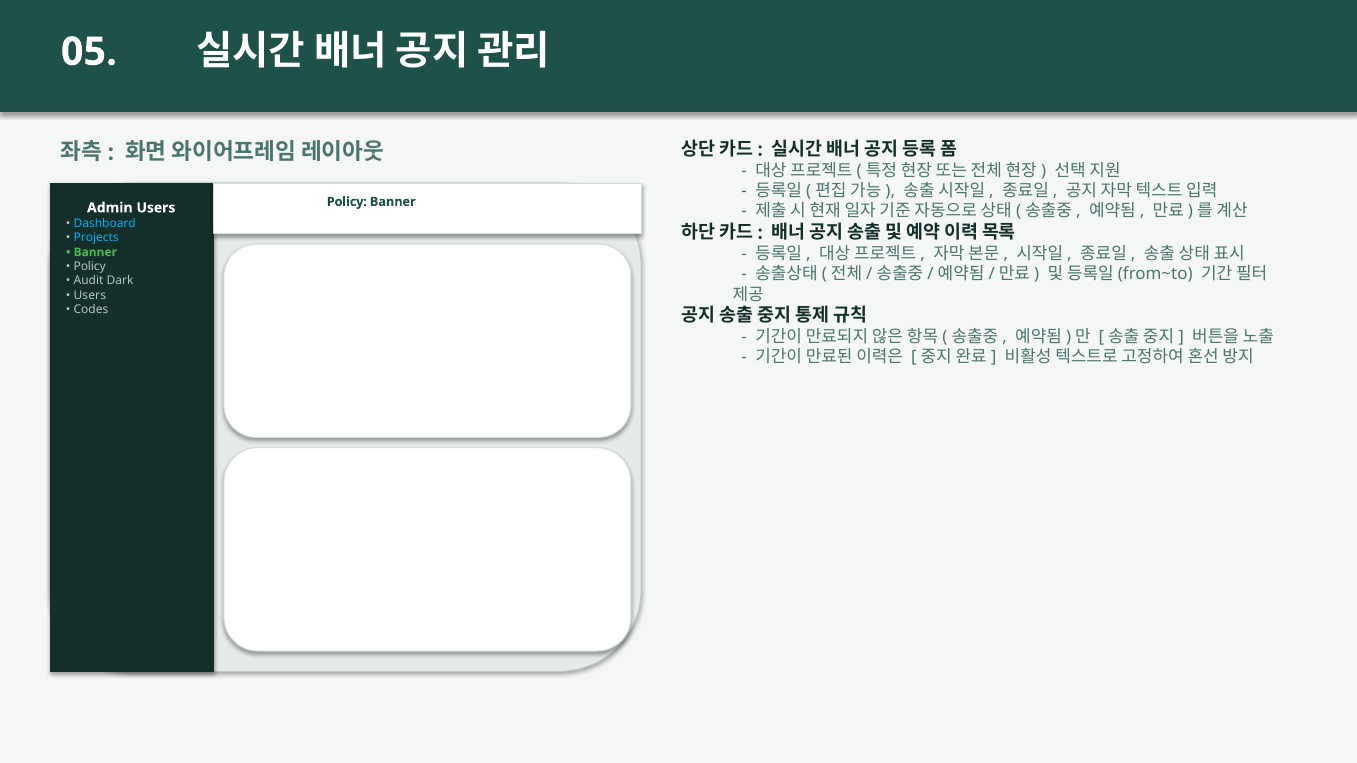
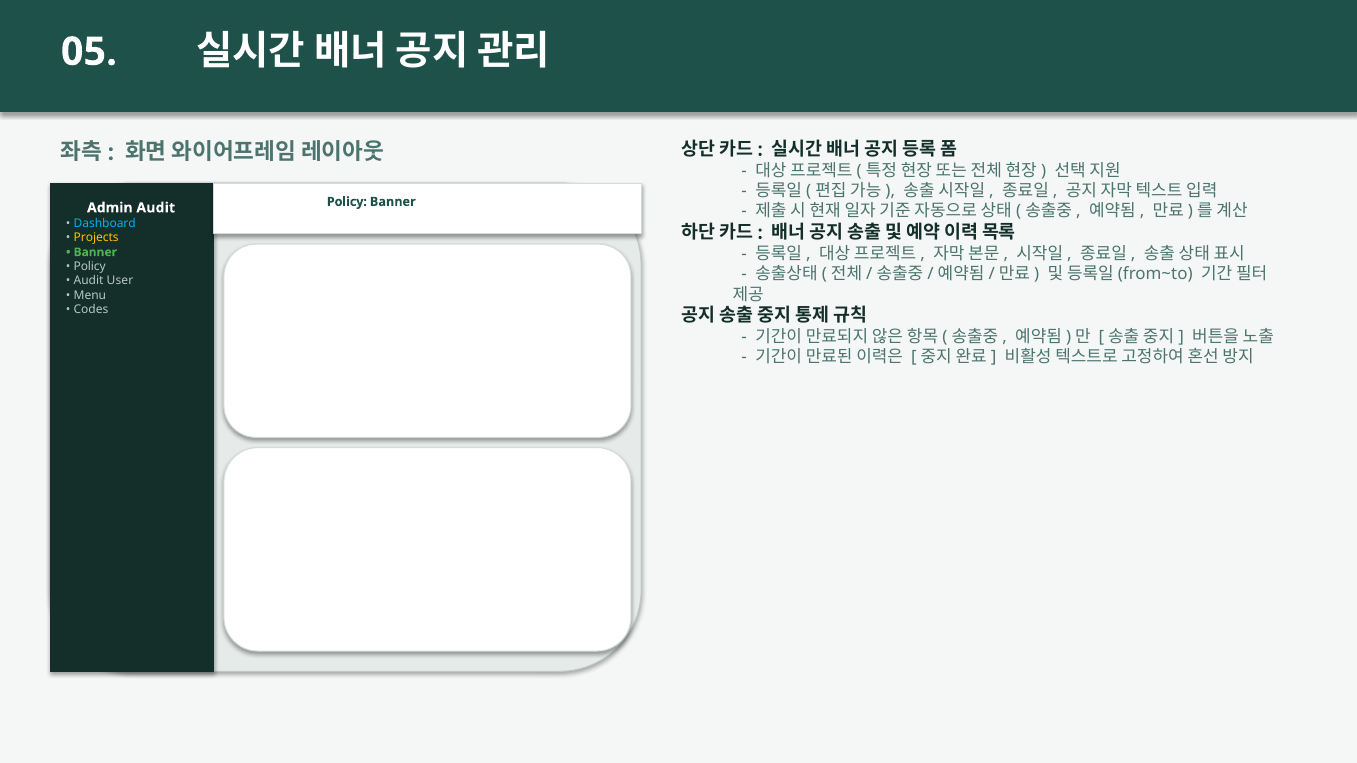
Admin Users: Users -> Audit
Projects colour: light blue -> yellow
Dark: Dark -> User
Users at (90, 296): Users -> Menu
